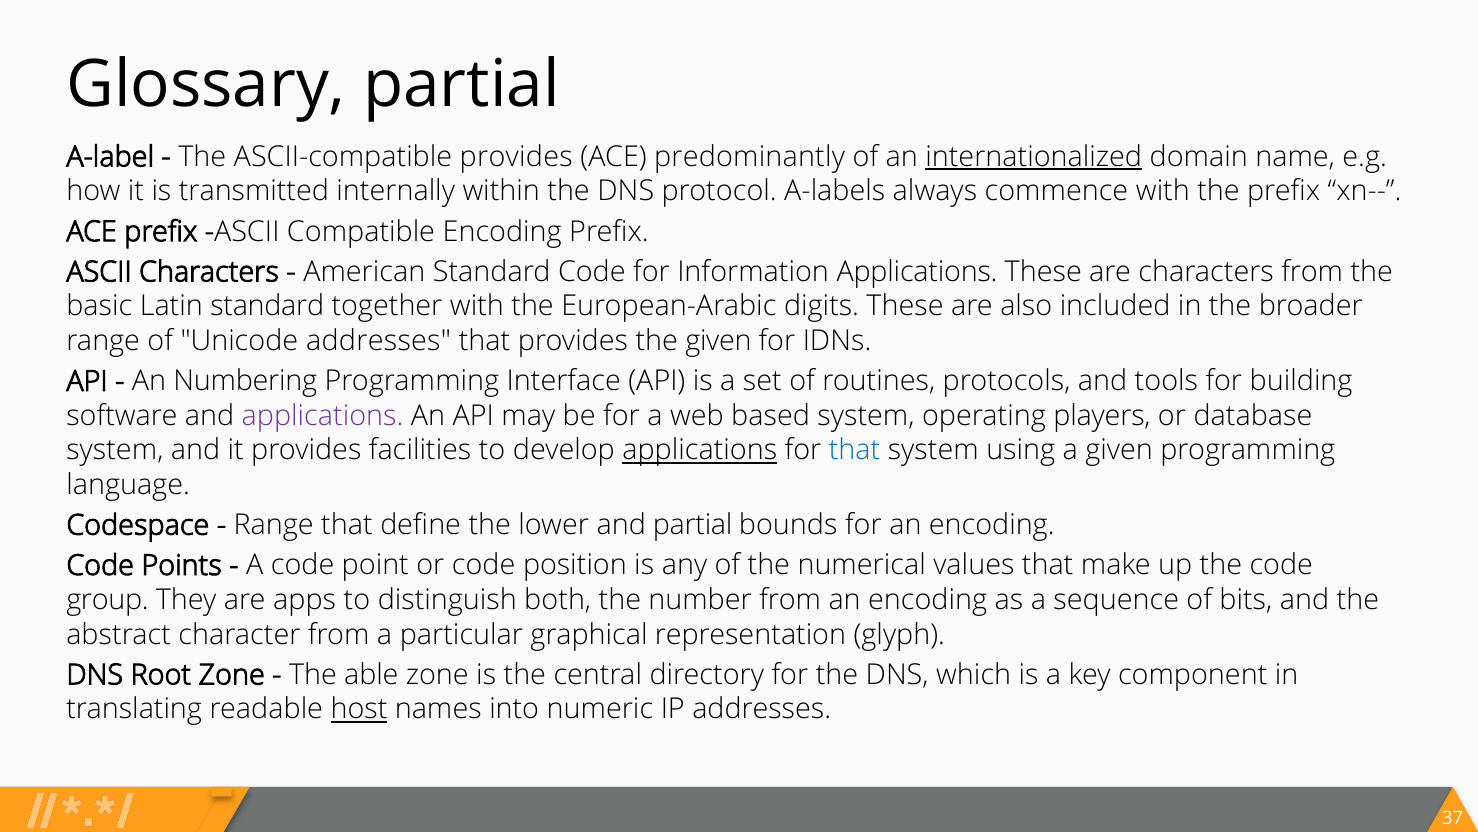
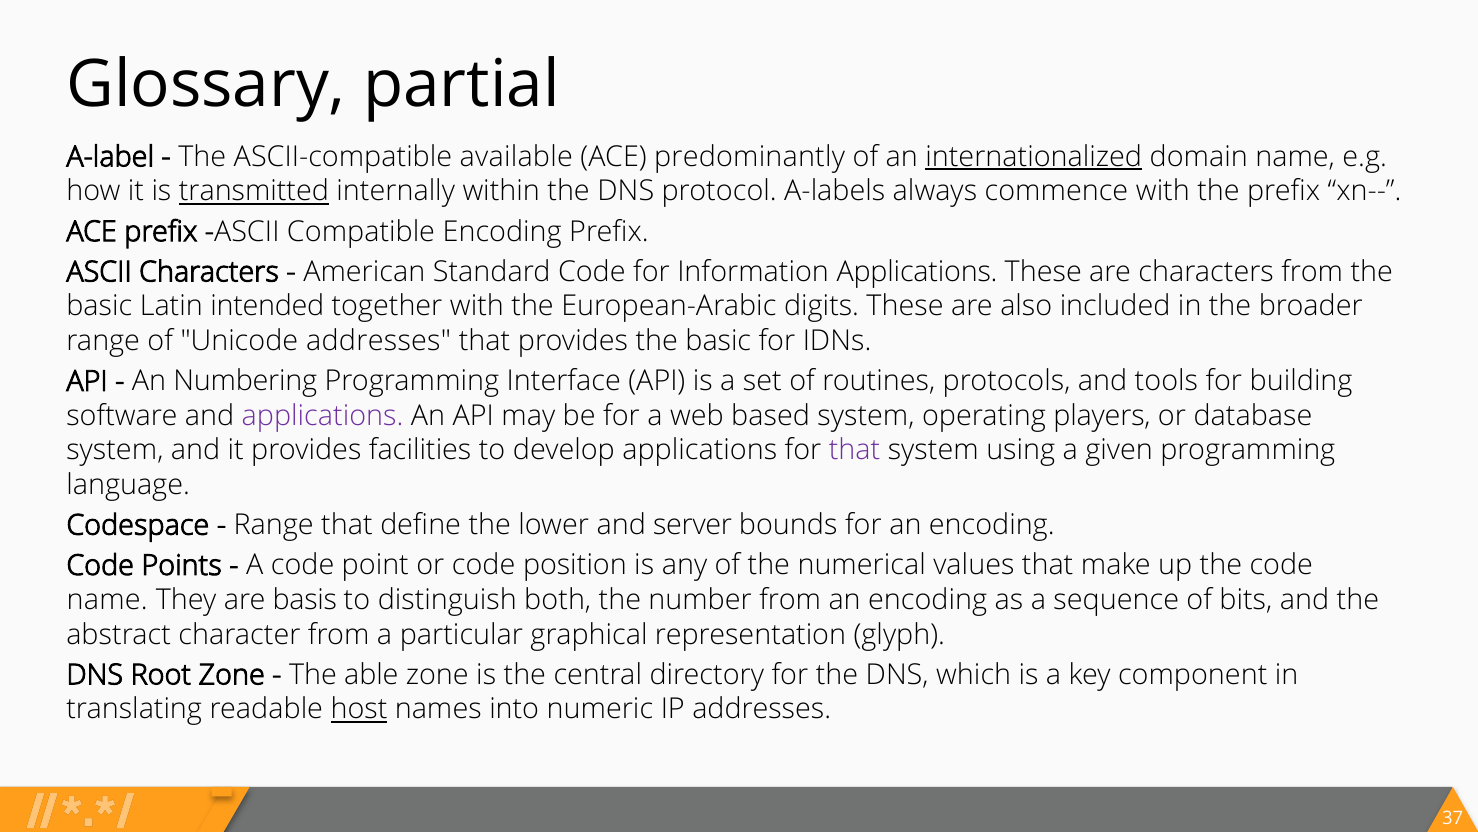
ASCII-compatible provides: provides -> available
transmitted underline: none -> present
Latin standard: standard -> intended
provides the given: given -> basic
applications at (700, 450) underline: present -> none
that at (855, 450) colour: blue -> purple
and partial: partial -> server
group at (107, 600): group -> name
apps: apps -> basis
